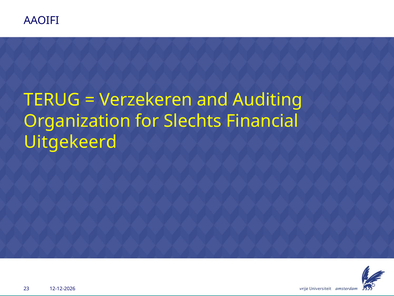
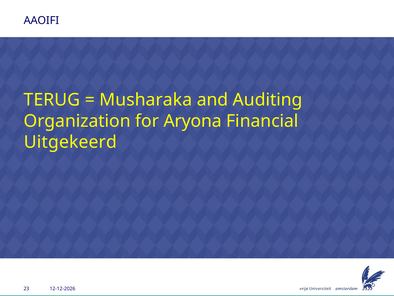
Verzekeren: Verzekeren -> Musharaka
Slechts: Slechts -> Aryona
